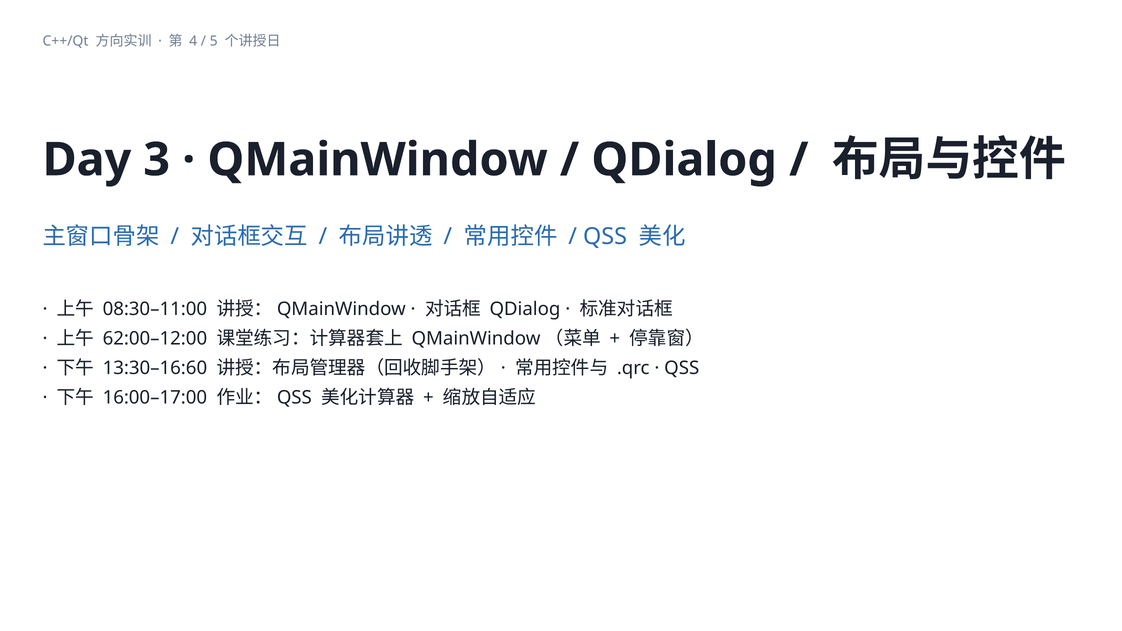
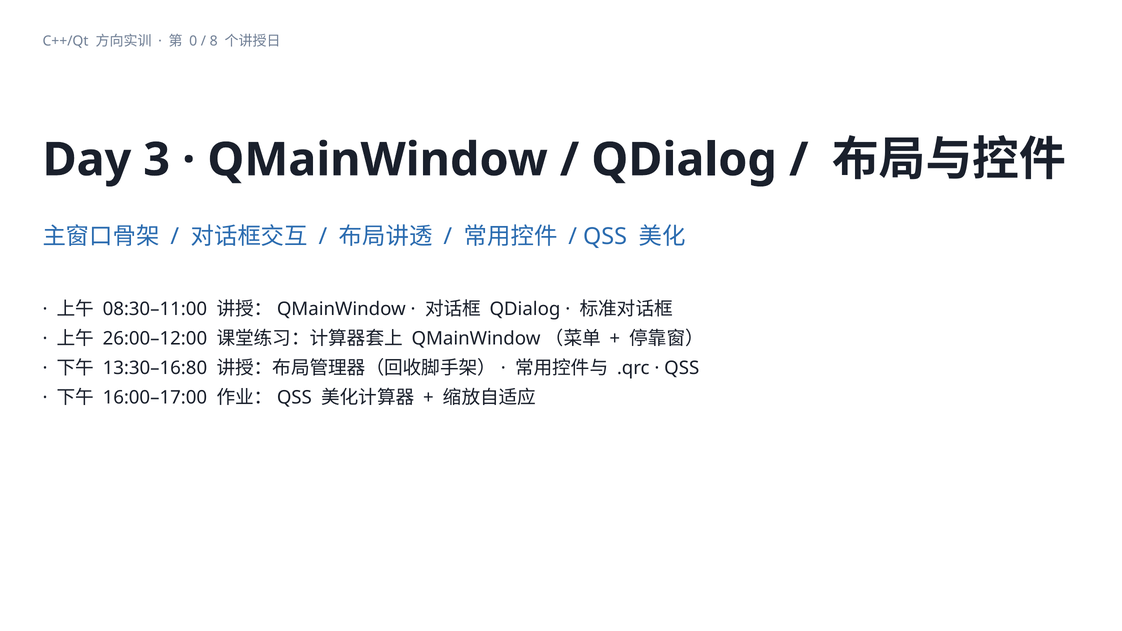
4: 4 -> 0
5: 5 -> 8
62:00–12:00: 62:00–12:00 -> 26:00–12:00
13:30–16:60: 13:30–16:60 -> 13:30–16:80
